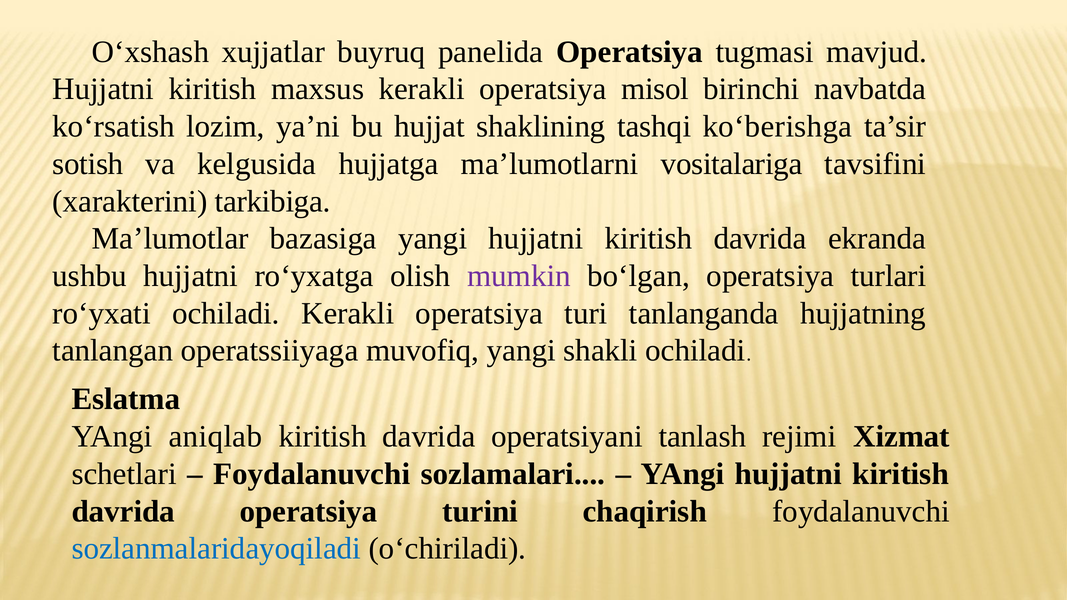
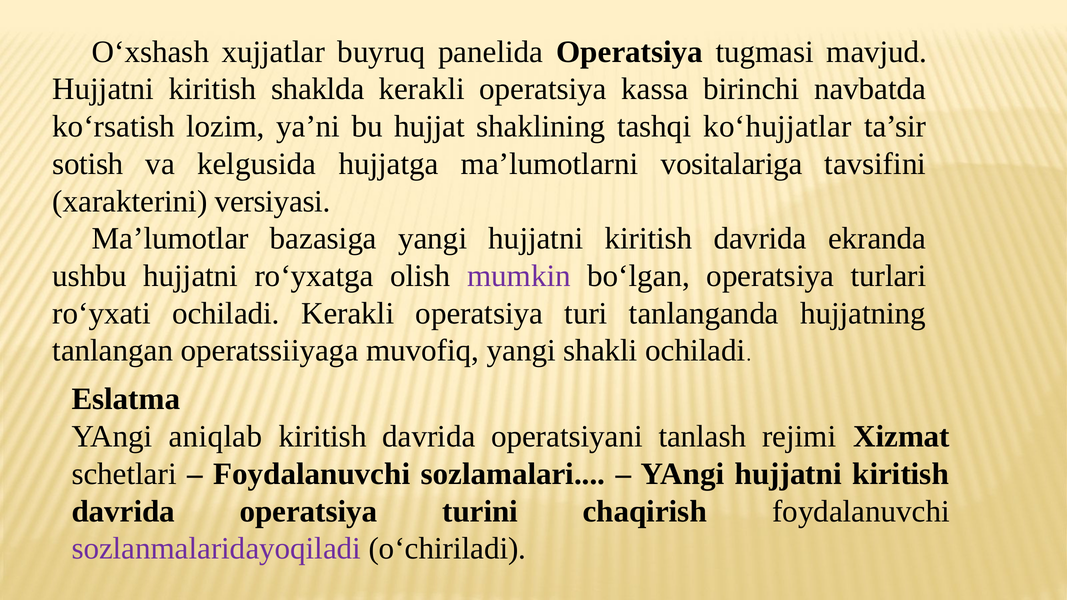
maxsus: maxsus -> shaklda
misol: misol -> kassa
ko‘berishga: ko‘berishga -> ko‘hujjatlar
tarkibiga: tarkibiga -> versiyasi
sozlanmalaridayoqiladi colour: blue -> purple
